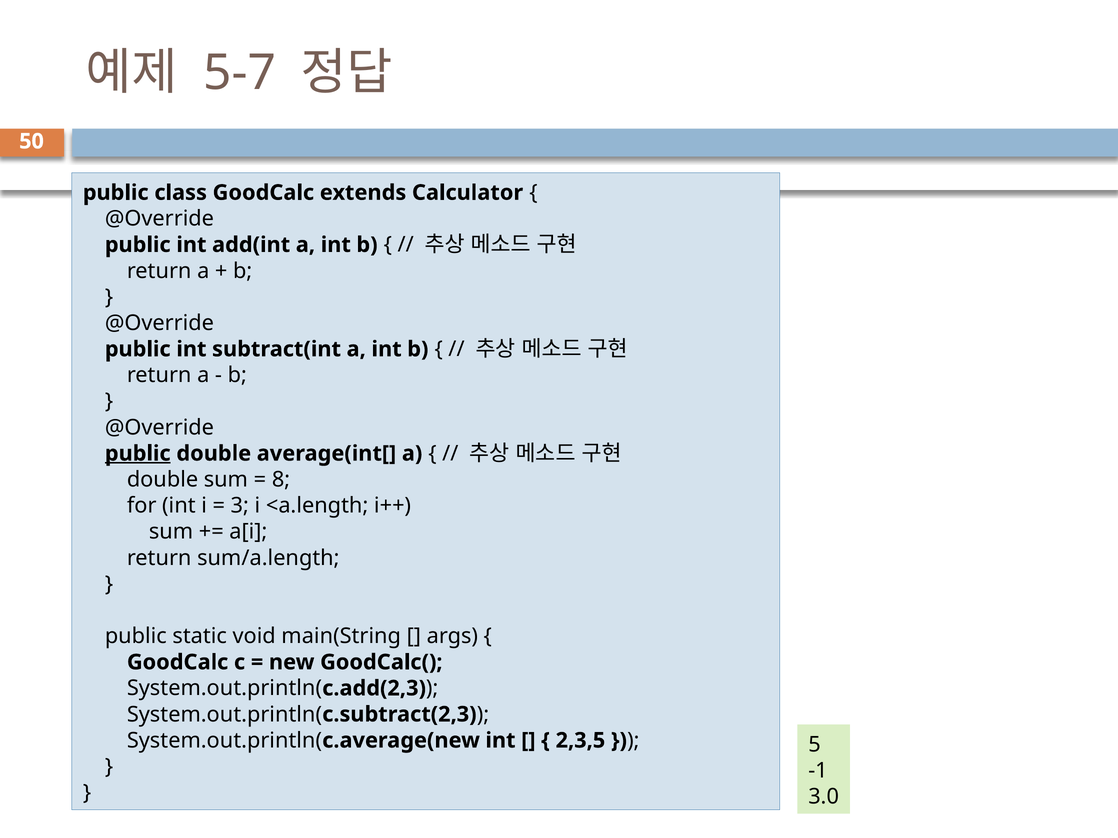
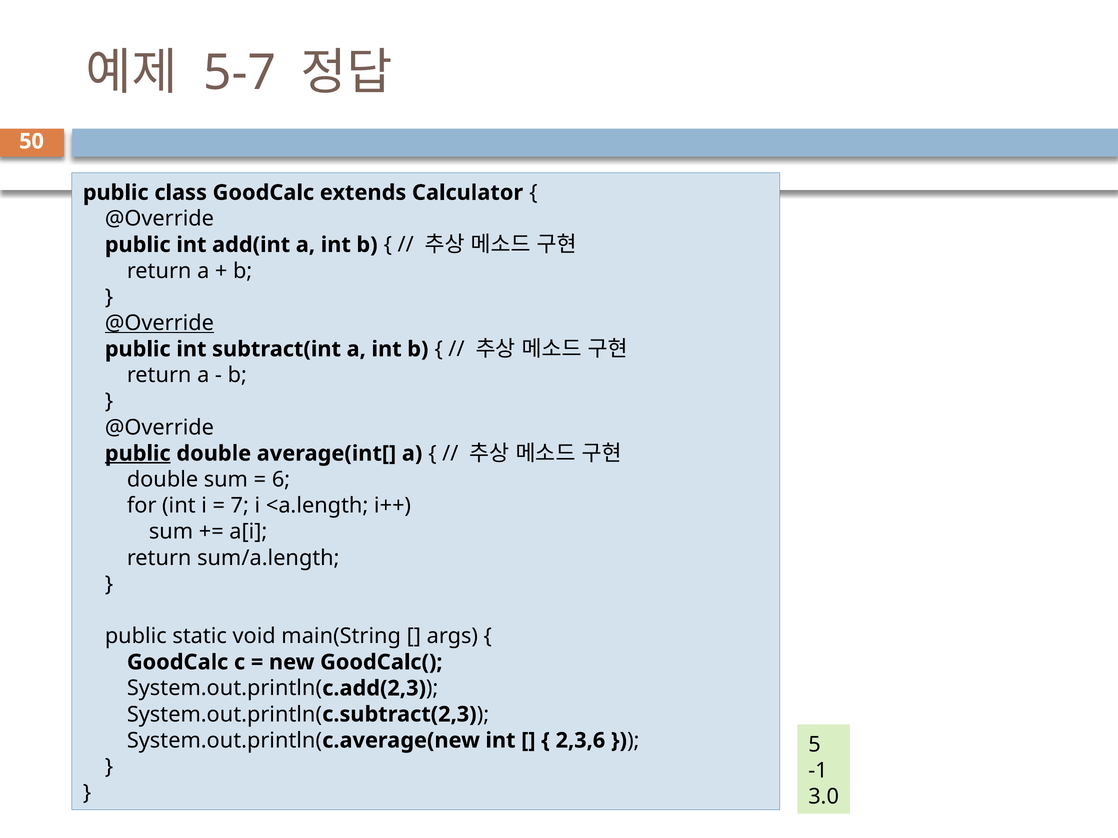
@Override at (159, 323) underline: none -> present
8: 8 -> 6
3: 3 -> 7
2,3,5: 2,3,5 -> 2,3,6
